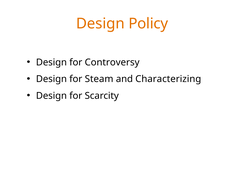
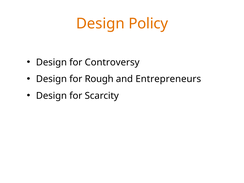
Steam: Steam -> Rough
Characterizing: Characterizing -> Entrepreneurs
